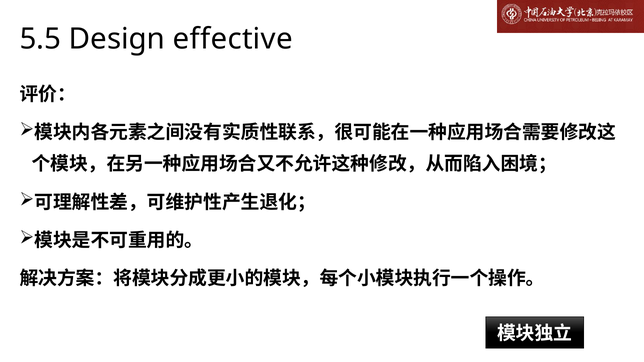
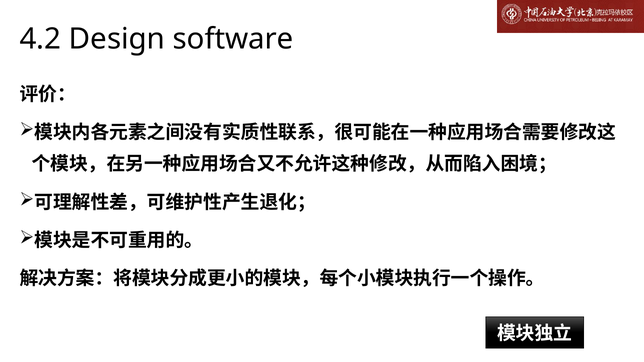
5.5: 5.5 -> 4.2
effective: effective -> software
